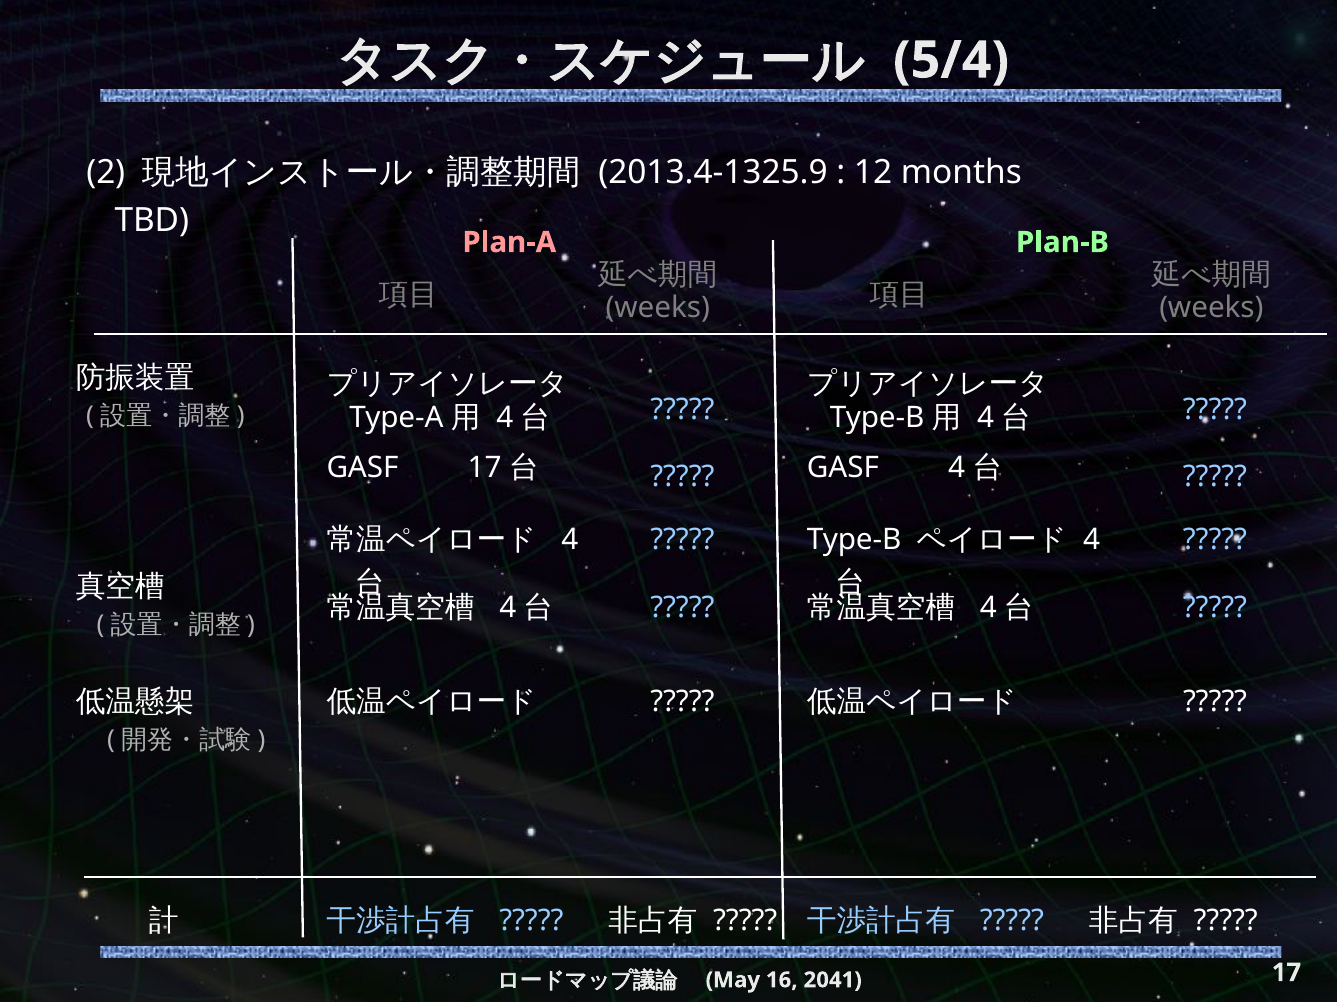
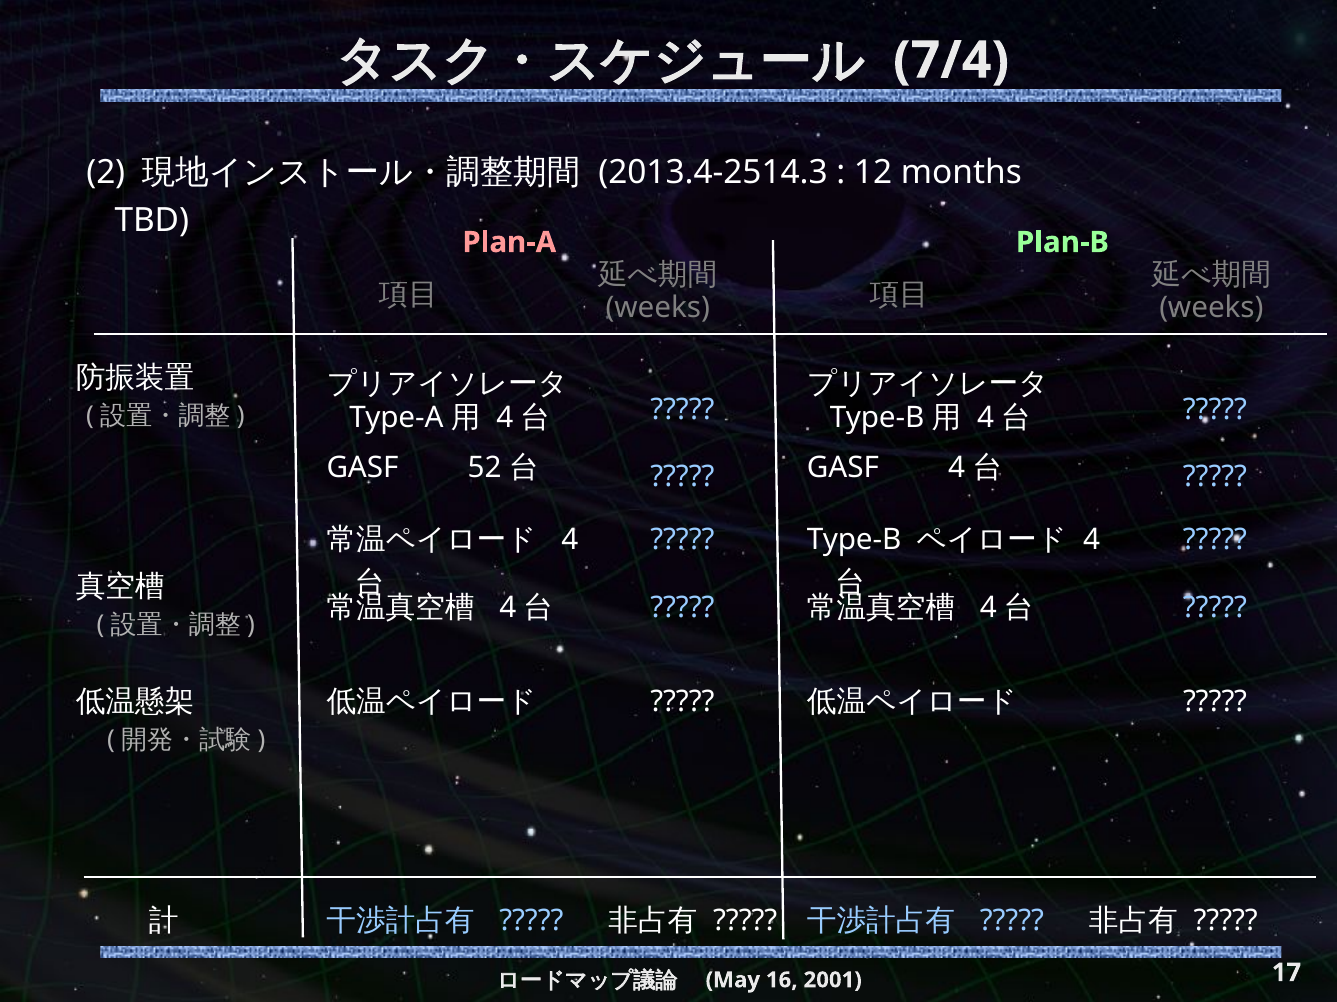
5/4: 5/4 -> 7/4
2013.4-1325.9: 2013.4-1325.9 -> 2013.4-2514.3
GASF 17: 17 -> 52
2041: 2041 -> 2001
